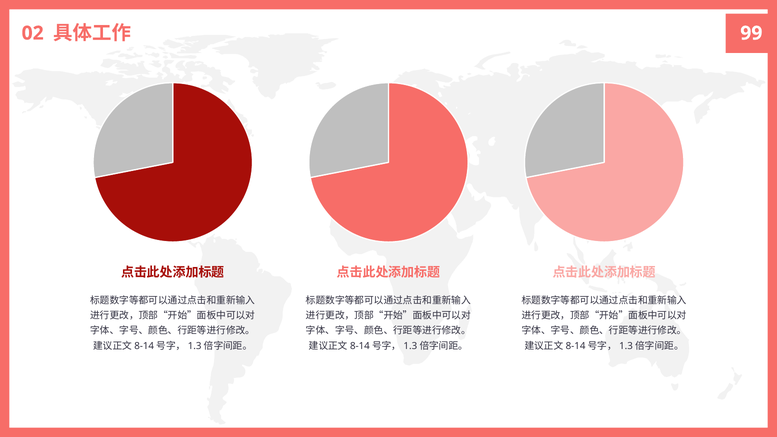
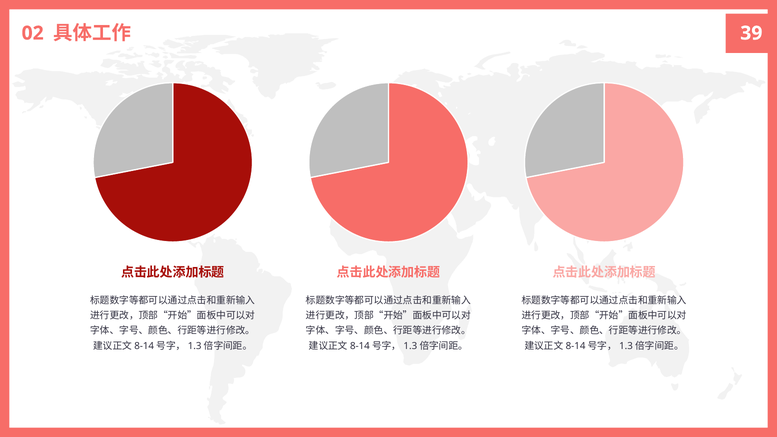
99: 99 -> 39
